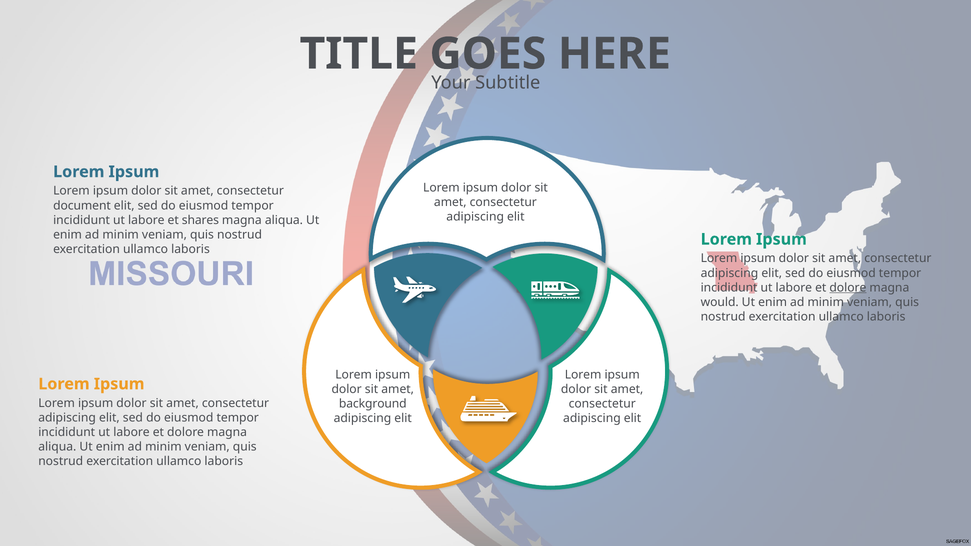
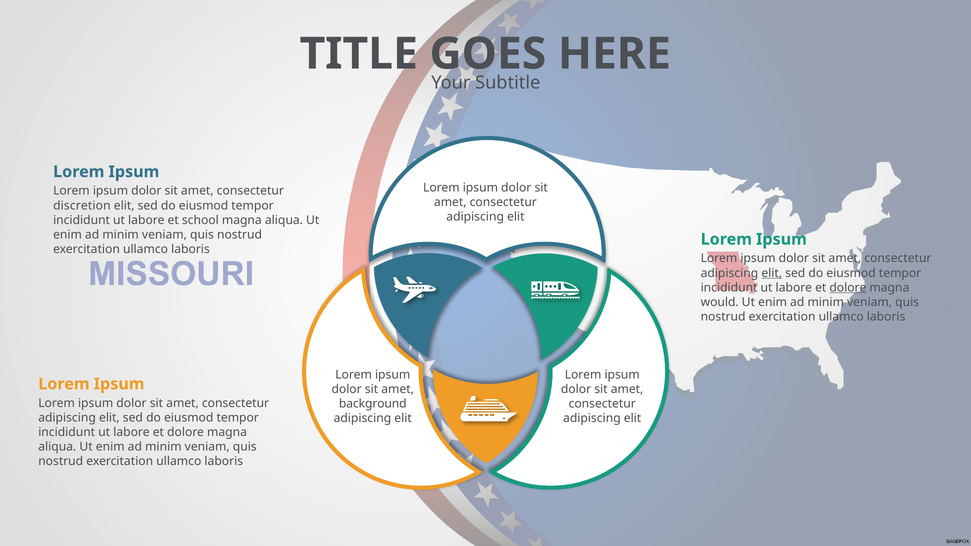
document: document -> discretion
shares: shares -> school
elit at (772, 273) underline: none -> present
